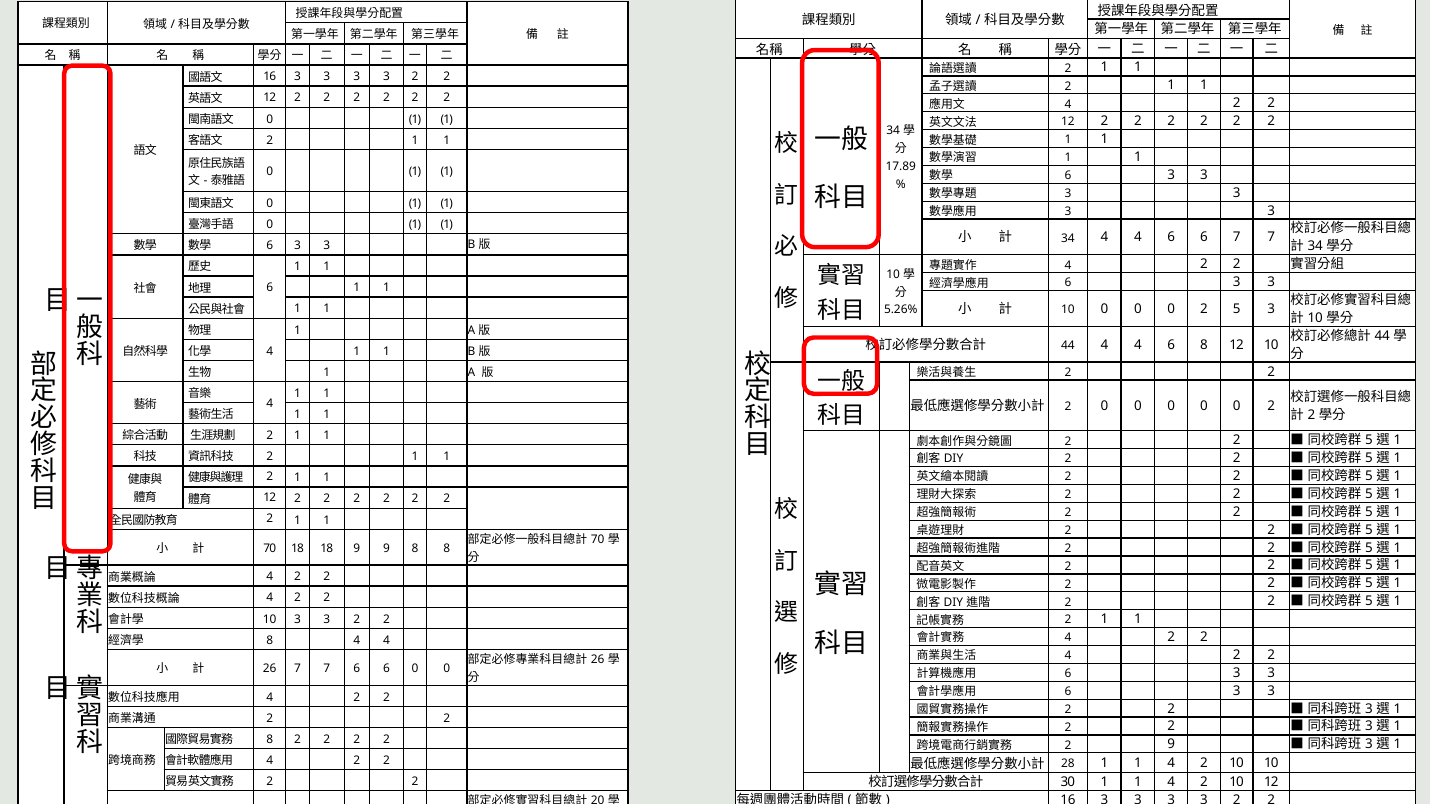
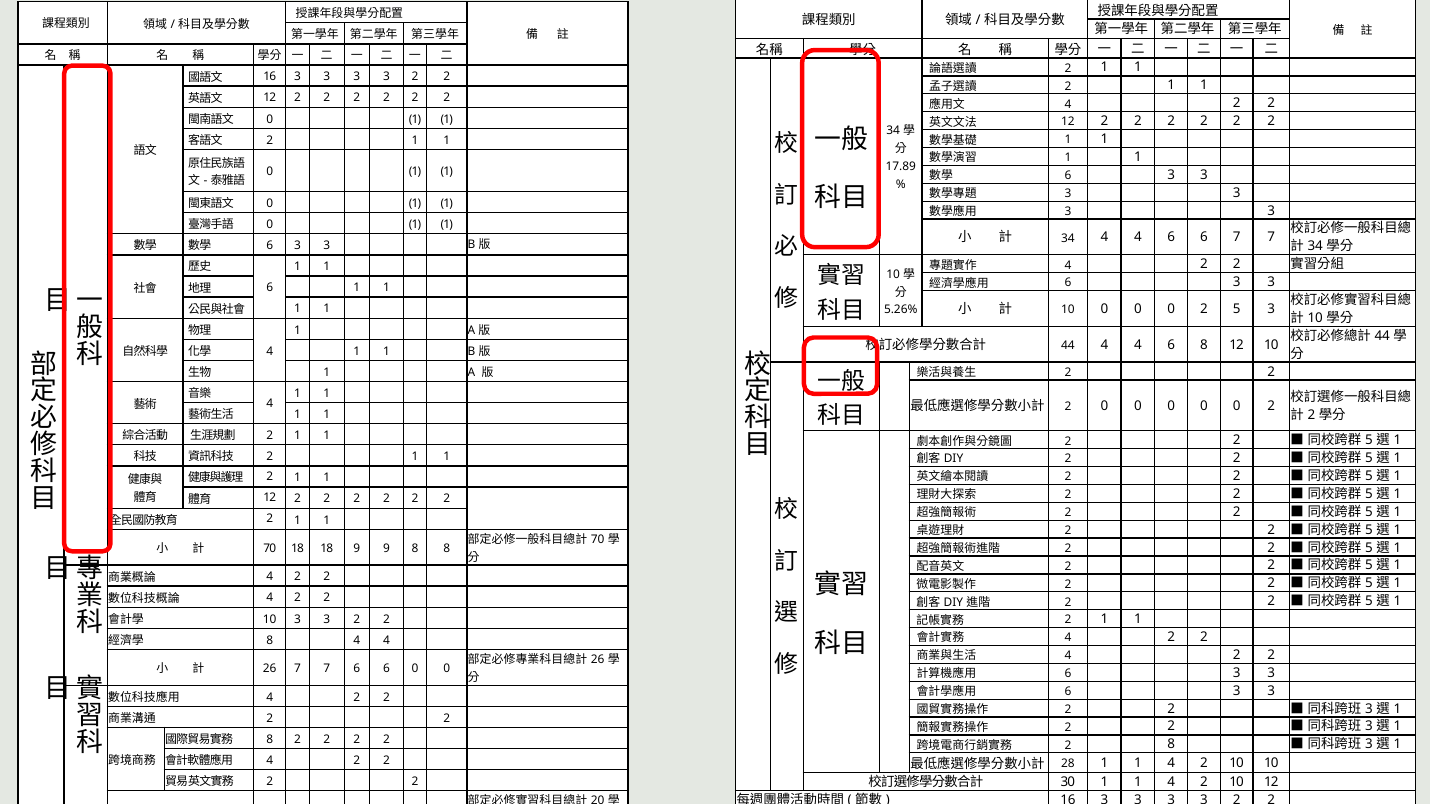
2 9: 9 -> 8
